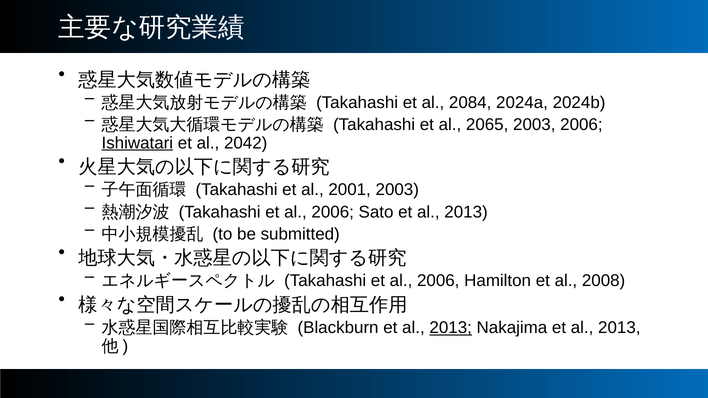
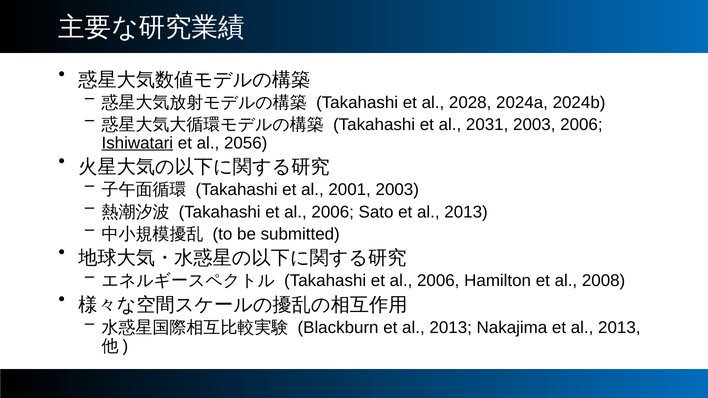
2084: 2084 -> 2028
2065: 2065 -> 2031
2042: 2042 -> 2056
2013 at (451, 328) underline: present -> none
